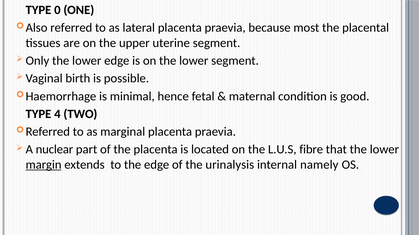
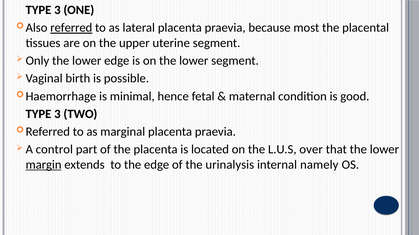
0 at (57, 10): 0 -> 3
referred underline: none -> present
4 at (57, 114): 4 -> 3
nuclear: nuclear -> control
fibre: fibre -> over
